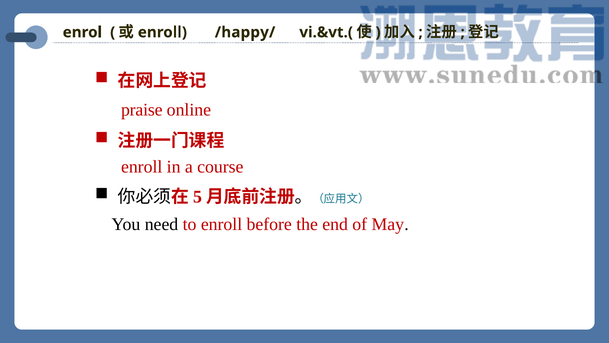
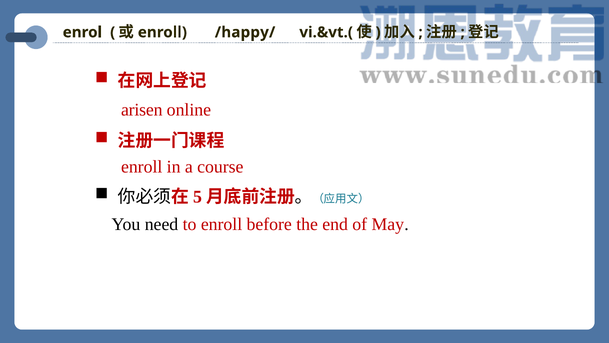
praise: praise -> arisen
